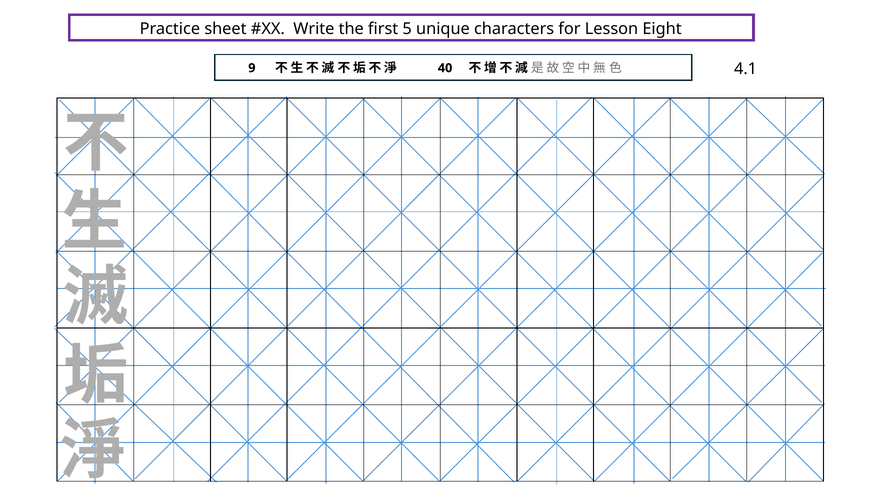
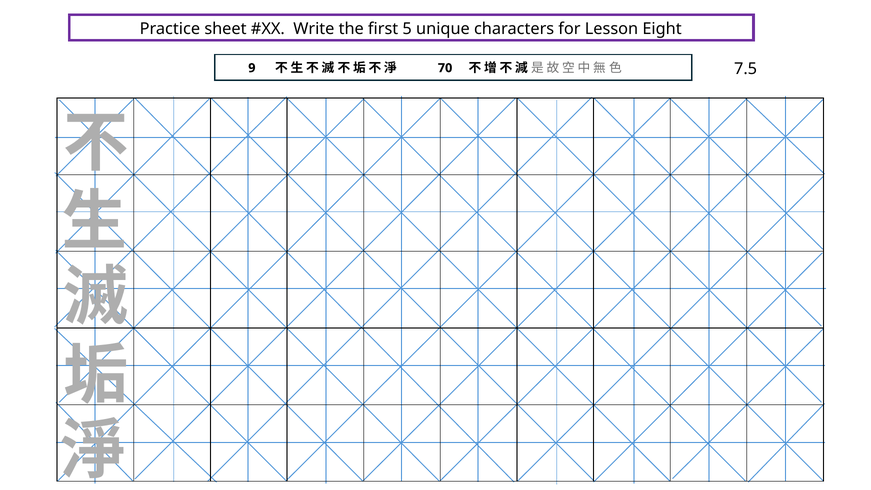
40: 40 -> 70
4.1: 4.1 -> 7.5
